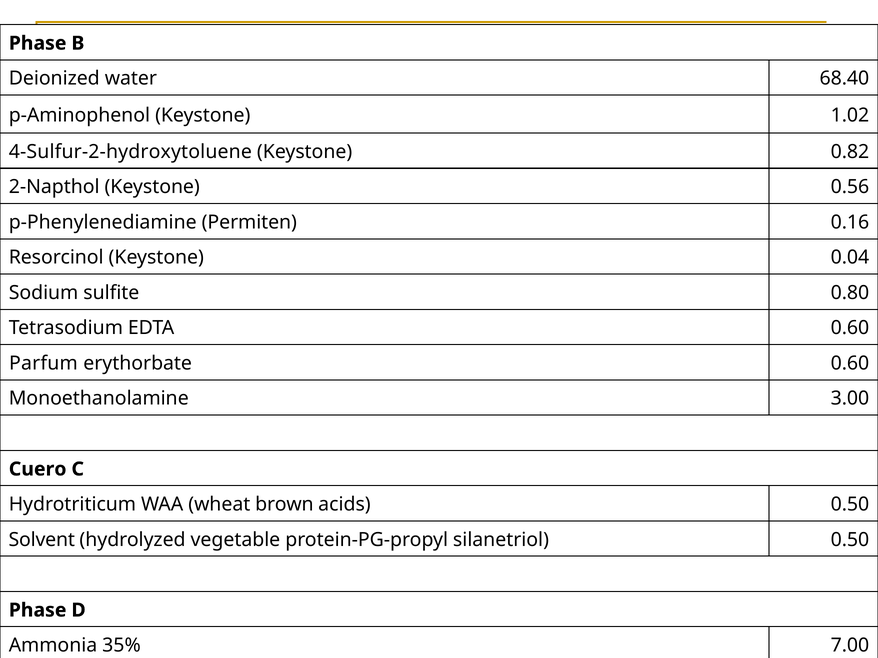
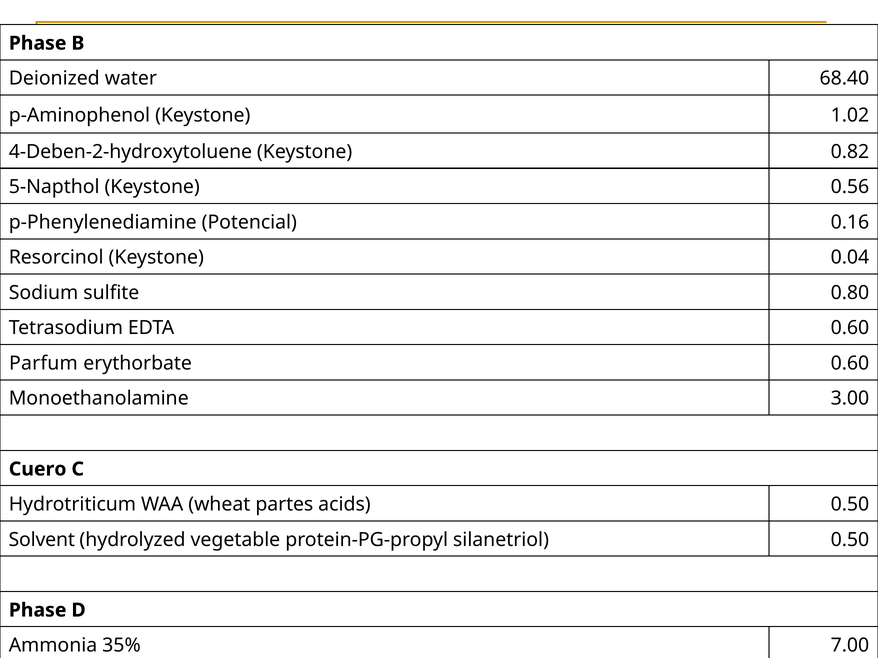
4-Sulfur-2-hydroxytoluene: 4-Sulfur-2-hydroxytoluene -> 4-Deben-2-hydroxytoluene
2-Napthol: 2-Napthol -> 5-Napthol
Permiten: Permiten -> Potencial
brown: brown -> partes
